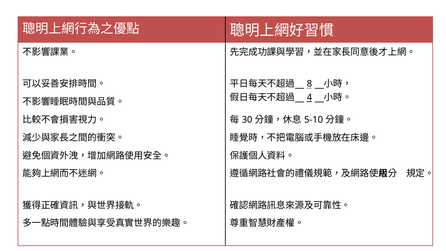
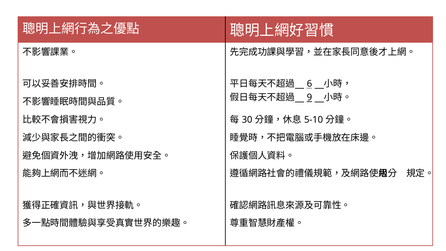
8: 8 -> 6
4: 4 -> 9
